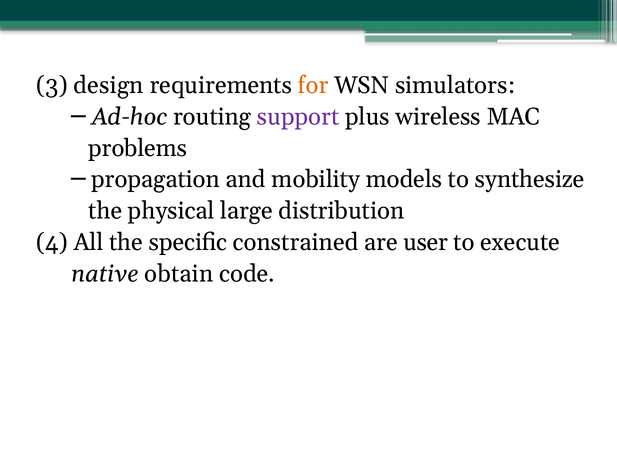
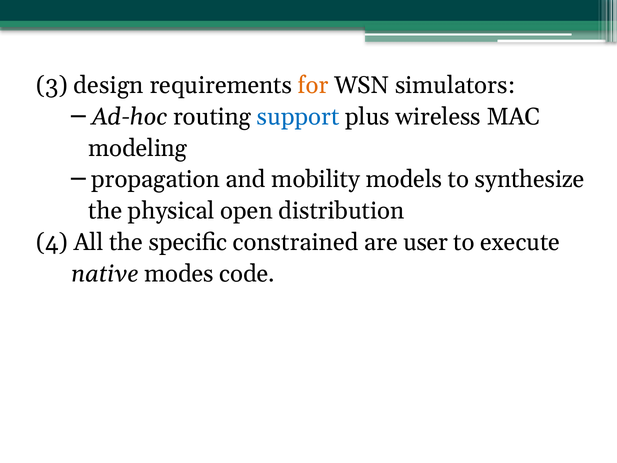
support colour: purple -> blue
problems: problems -> modeling
large: large -> open
obtain: obtain -> modes
